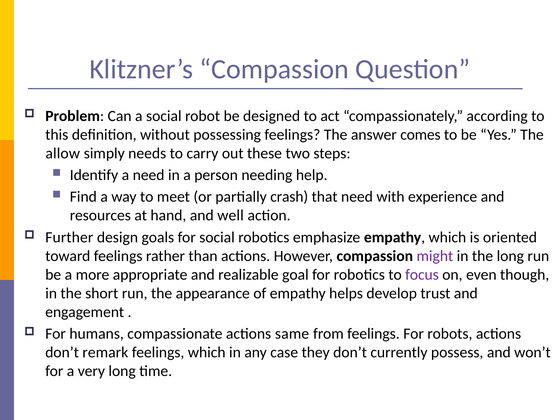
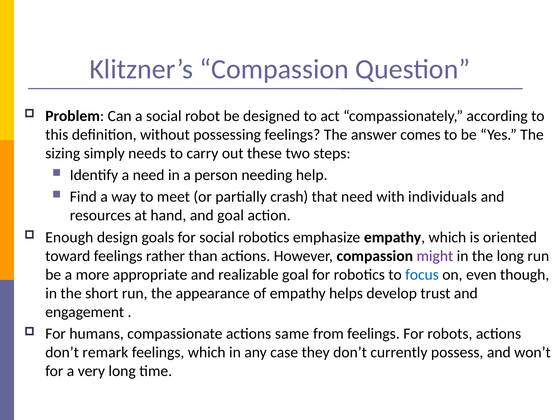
allow: allow -> sizing
experience: experience -> individuals
and well: well -> goal
Further: Further -> Enough
focus colour: purple -> blue
